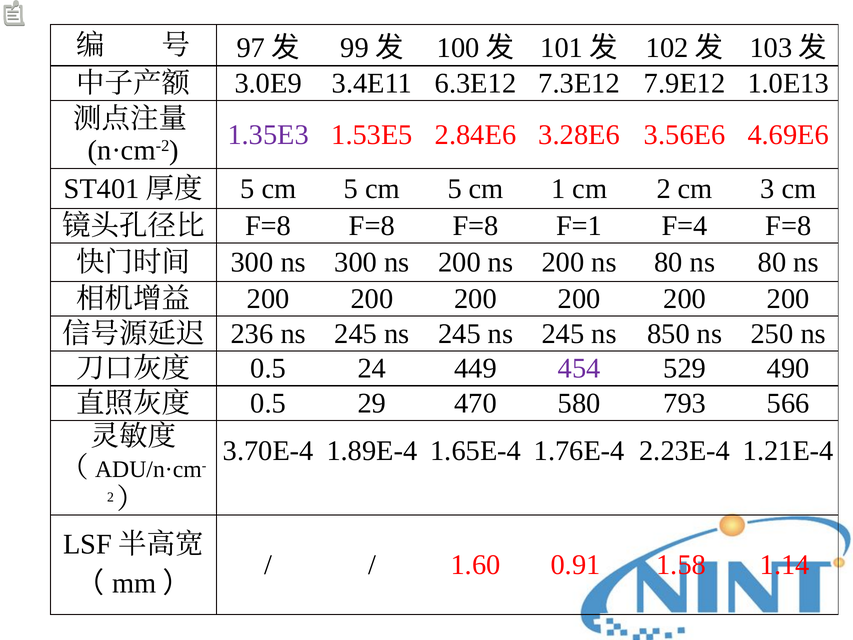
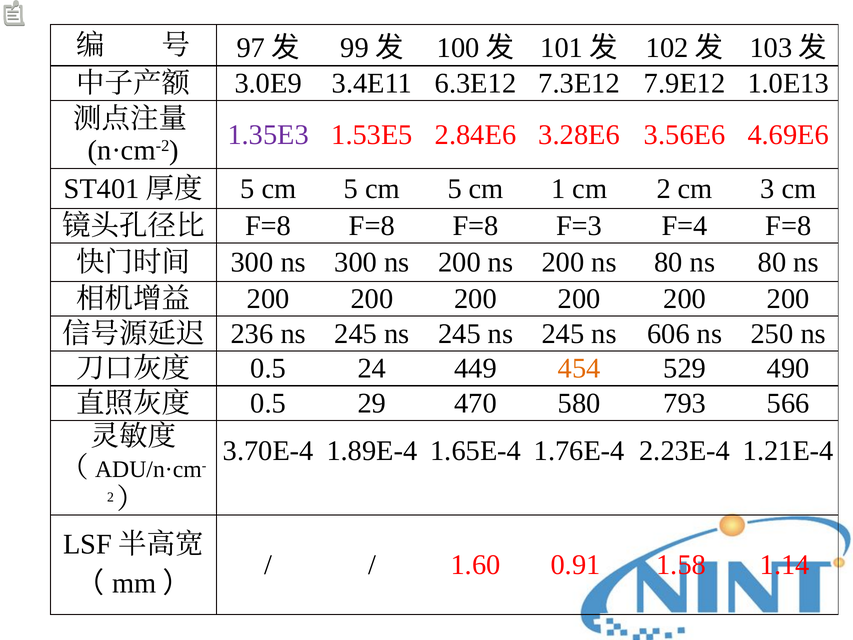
F=1: F=1 -> F=3
850: 850 -> 606
454 colour: purple -> orange
